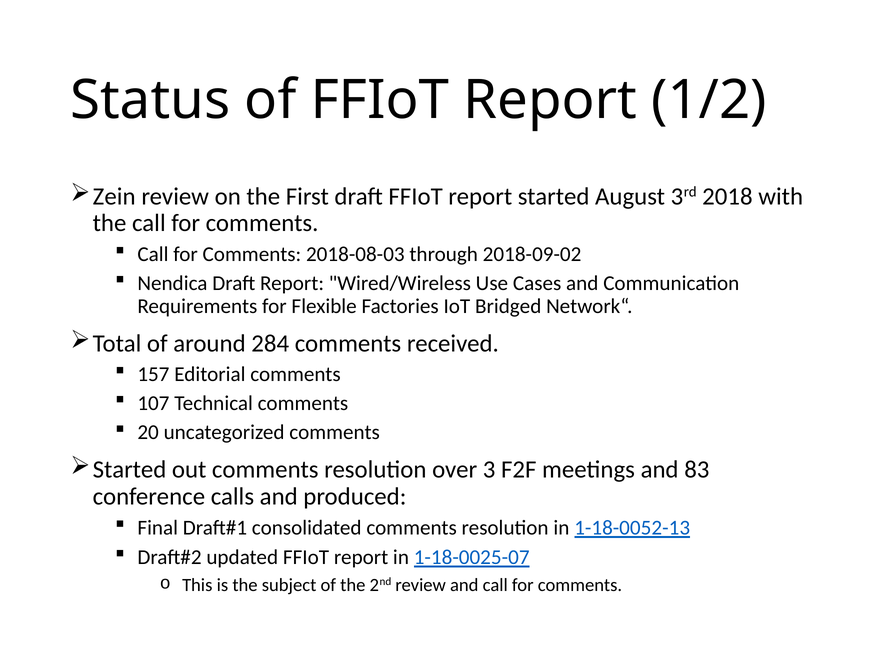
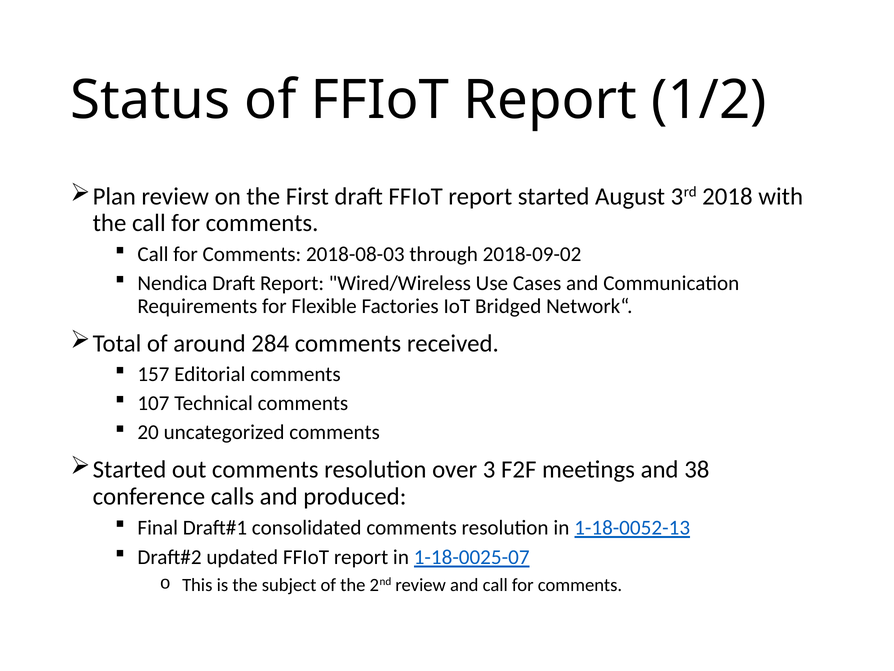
Zein: Zein -> Plan
83: 83 -> 38
